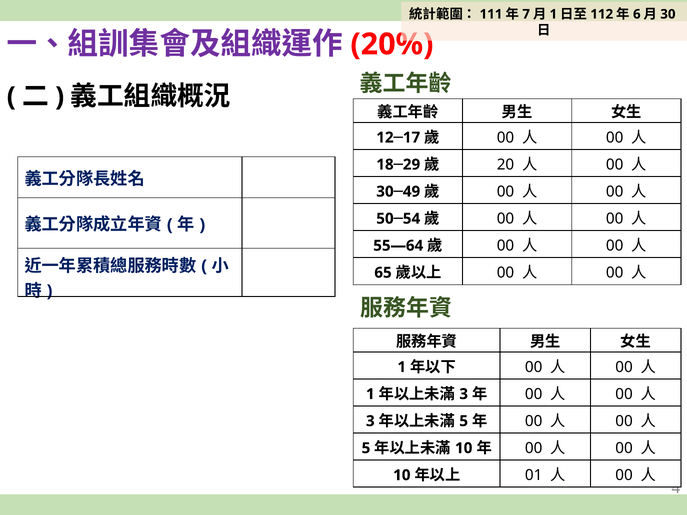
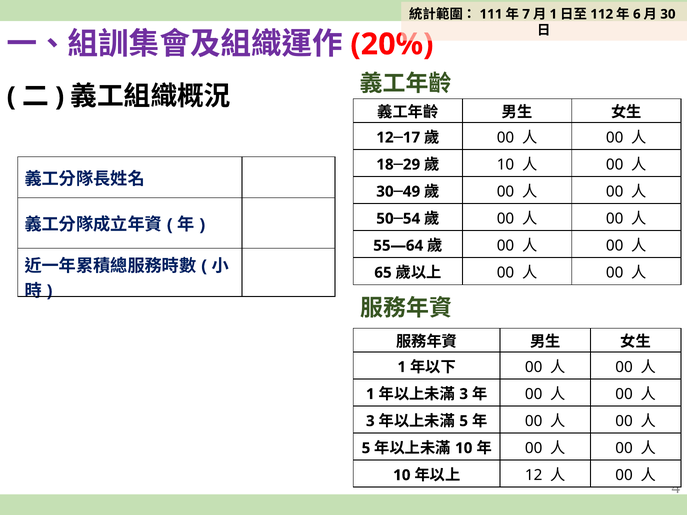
20 at (505, 165): 20 -> 10
01 at (534, 475): 01 -> 12
